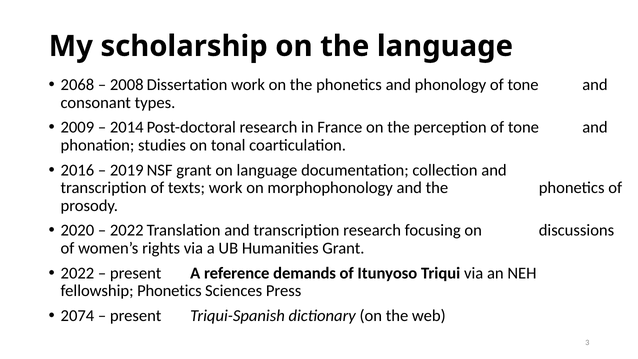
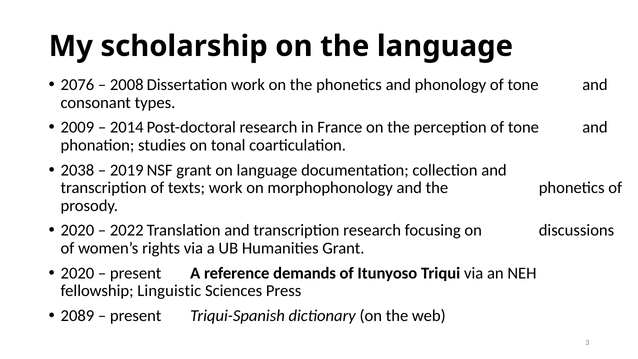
2068: 2068 -> 2076
2016: 2016 -> 2038
2022 at (77, 273): 2022 -> 2020
fellowship Phonetics: Phonetics -> Linguistic
2074: 2074 -> 2089
